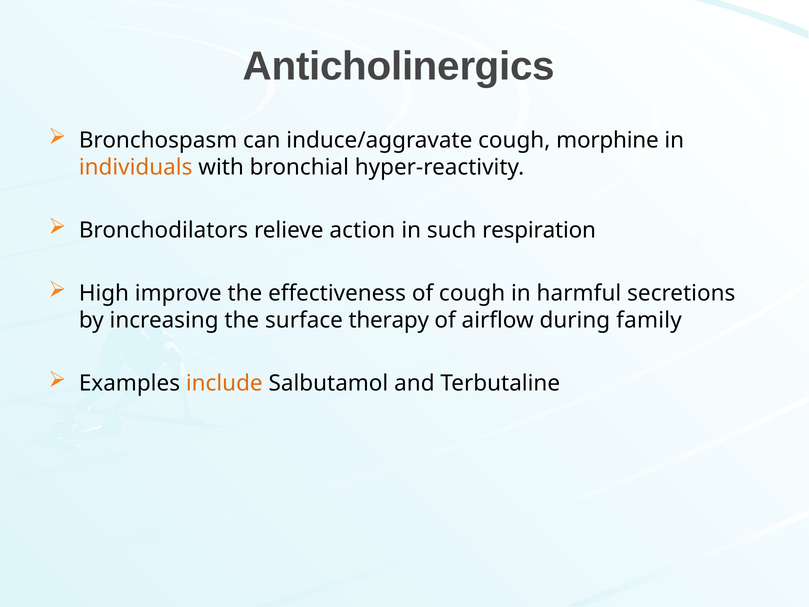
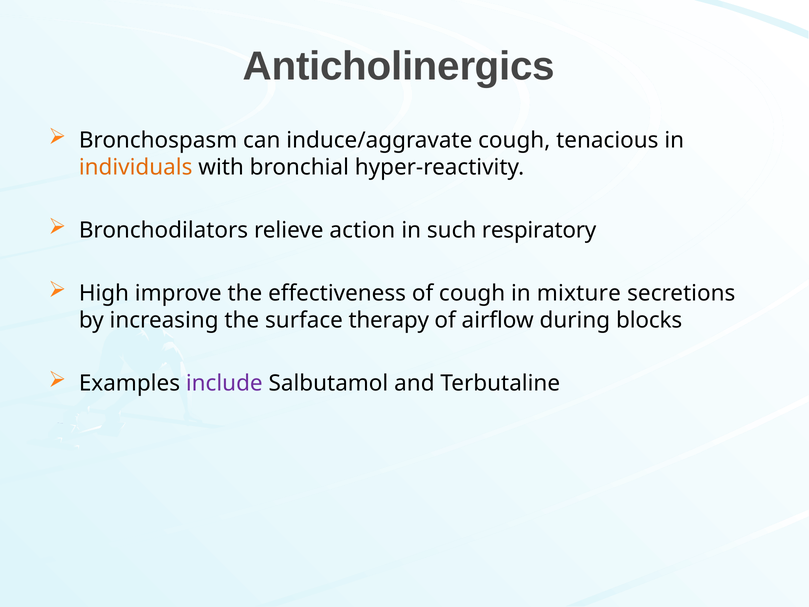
morphine: morphine -> tenacious
respiration: respiration -> respiratory
harmful: harmful -> mixture
family: family -> blocks
include colour: orange -> purple
